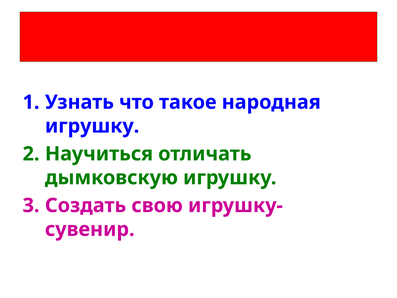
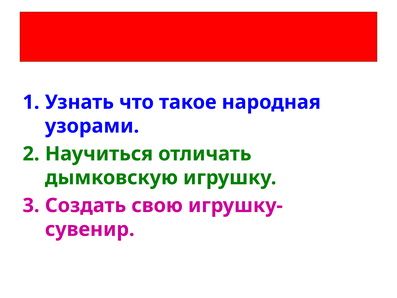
игрушку at (92, 126): игрушку -> узорами
